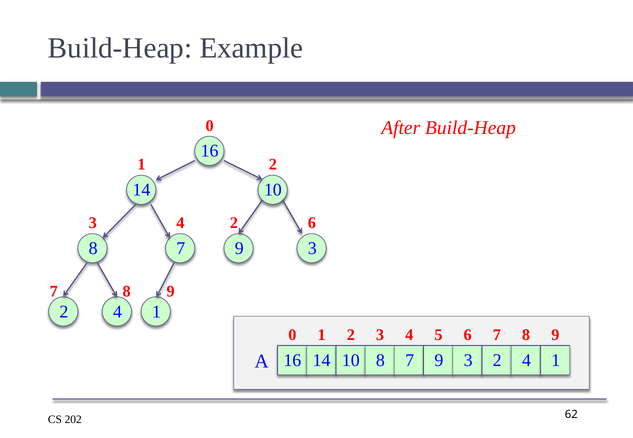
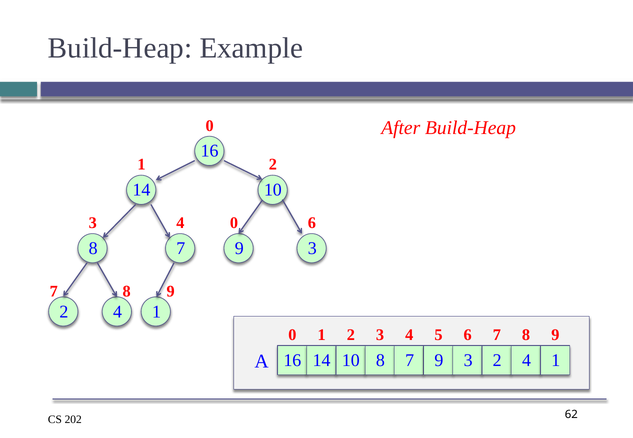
4 2: 2 -> 0
